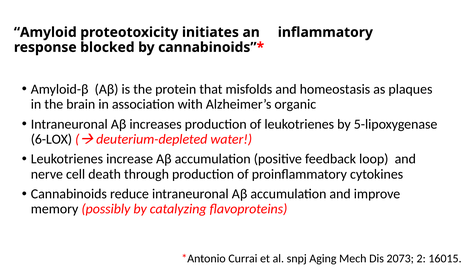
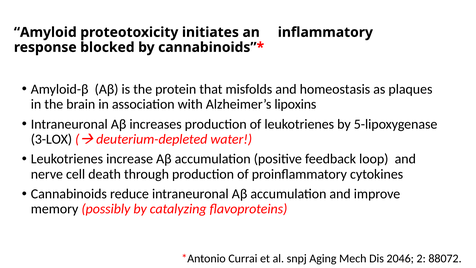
organic: organic -> lipoxins
6-LOX: 6-LOX -> 3-LOX
2073: 2073 -> 2046
16015: 16015 -> 88072
